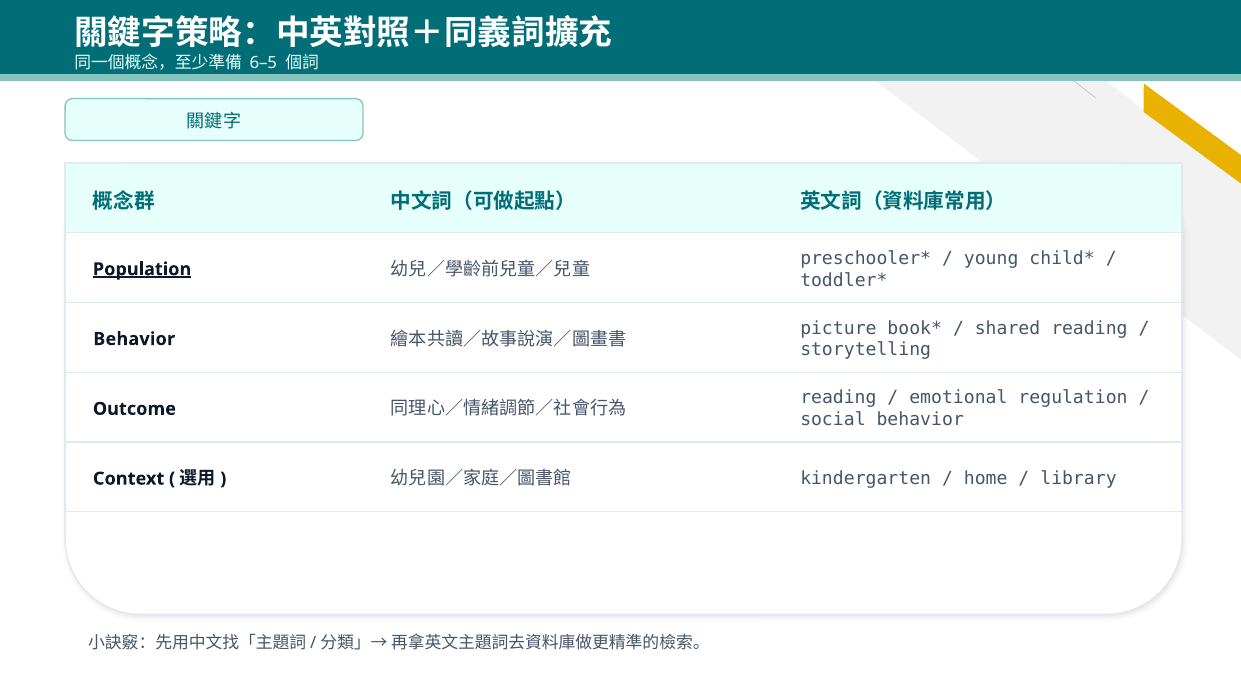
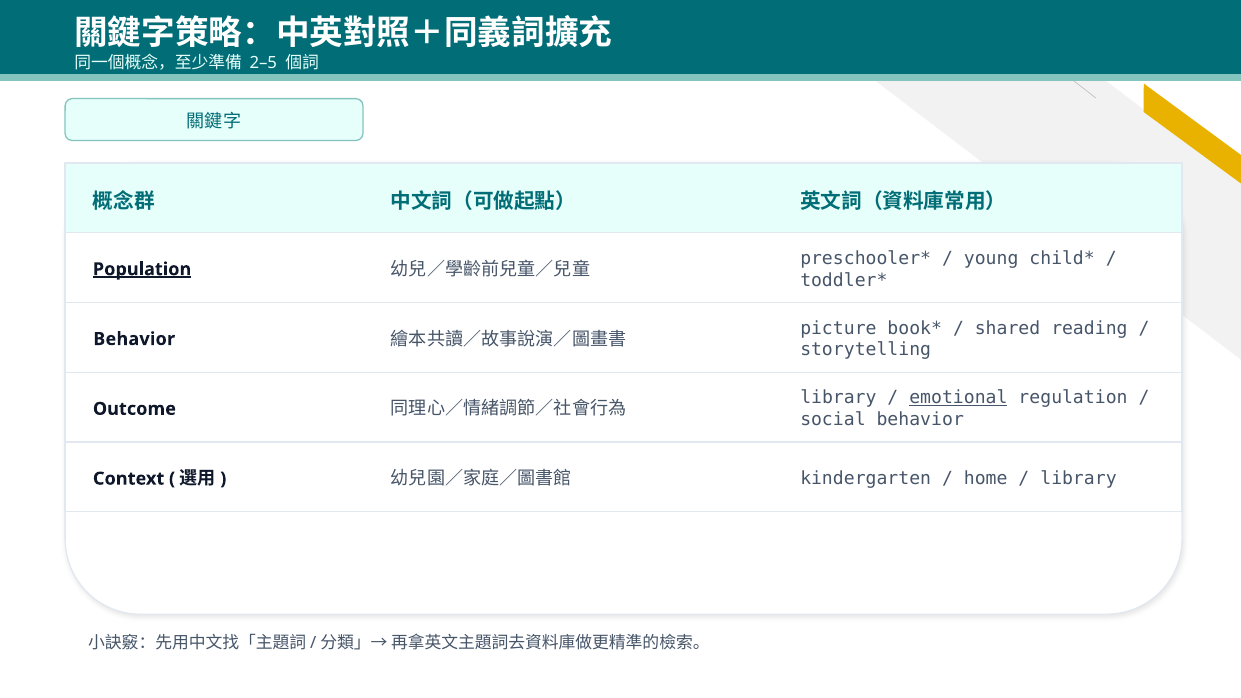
6–5: 6–5 -> 2–5
reading at (838, 398): reading -> library
emotional underline: none -> present
